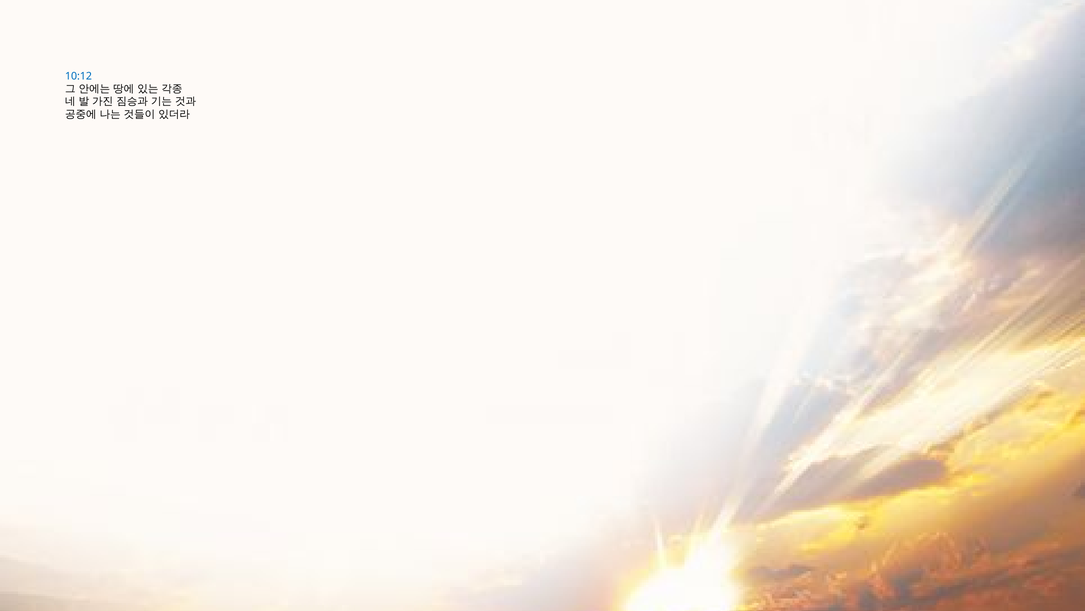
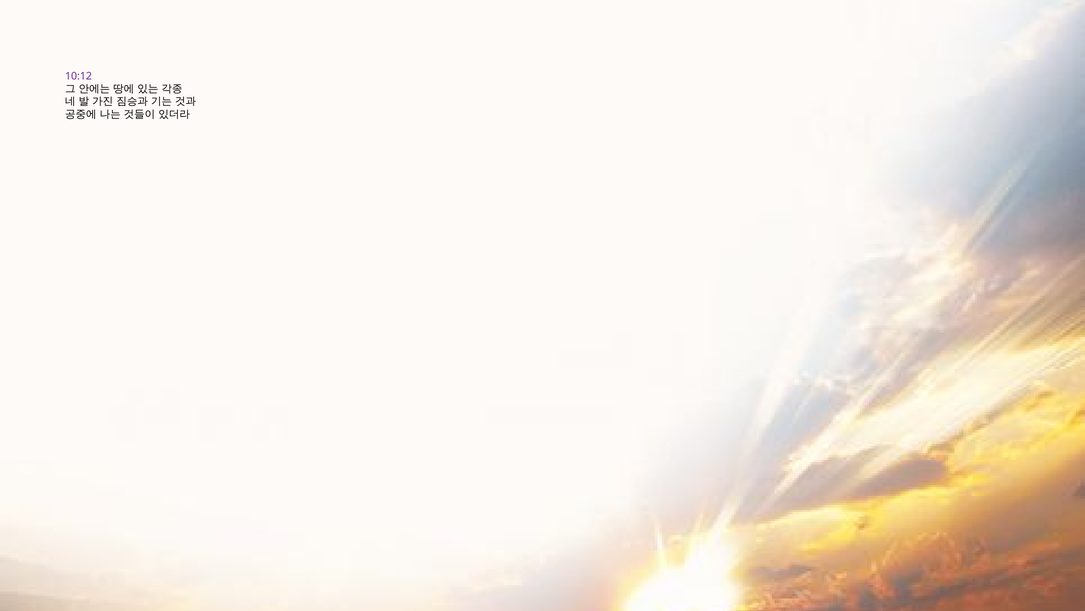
10:12 colour: blue -> purple
